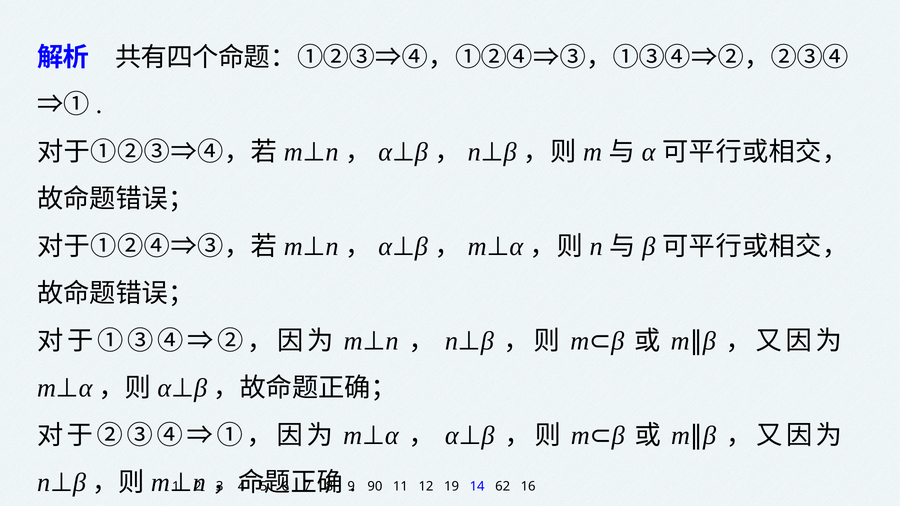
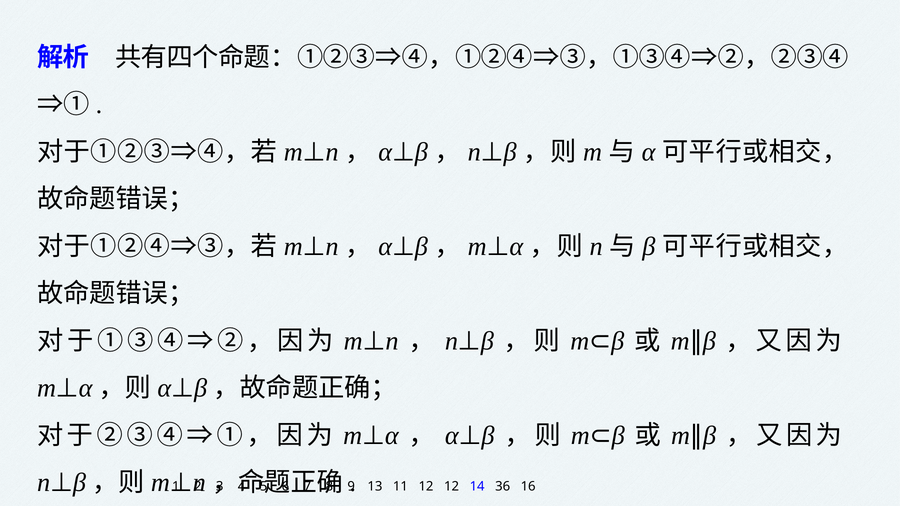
90: 90 -> 13
12 19: 19 -> 12
62: 62 -> 36
